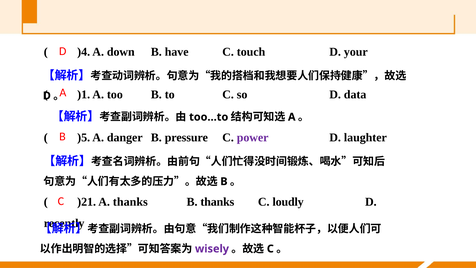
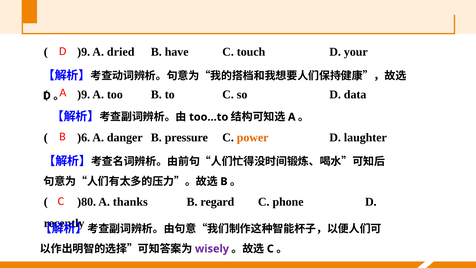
)4 at (84, 52): )4 -> )9
down: down -> dried
)1 at (84, 95): )1 -> )9
)5: )5 -> )6
power colour: purple -> orange
)21: )21 -> )80
B thanks: thanks -> regard
loudly: loudly -> phone
